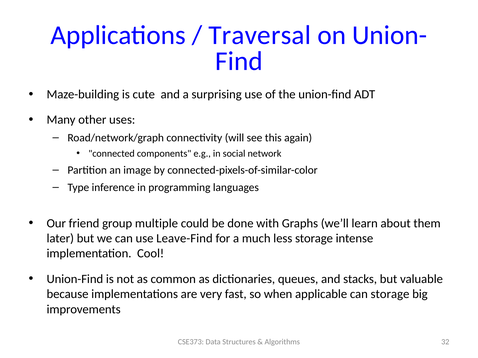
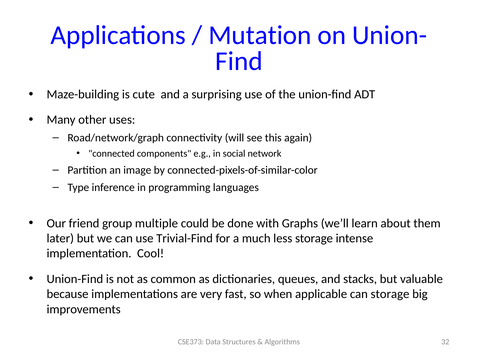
Traversal: Traversal -> Mutation
Leave-Find: Leave-Find -> Trivial-Find
